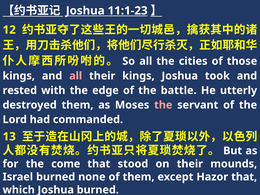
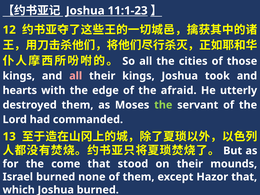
rested: rested -> hearts
battle: battle -> afraid
the at (163, 105) colour: pink -> light green
